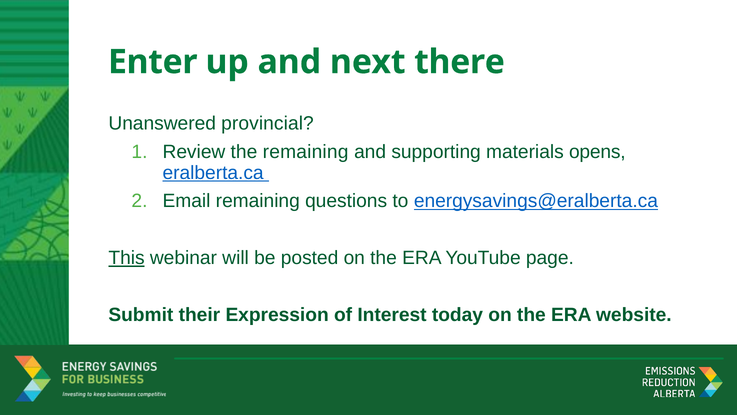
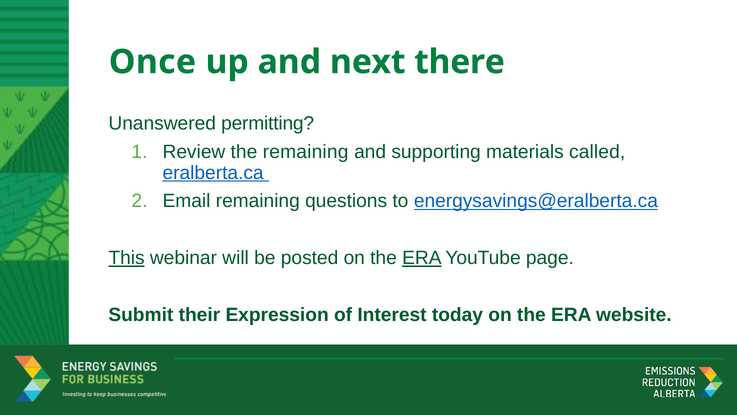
Enter: Enter -> Once
provincial: provincial -> permitting
opens: opens -> called
ERA at (422, 258) underline: none -> present
